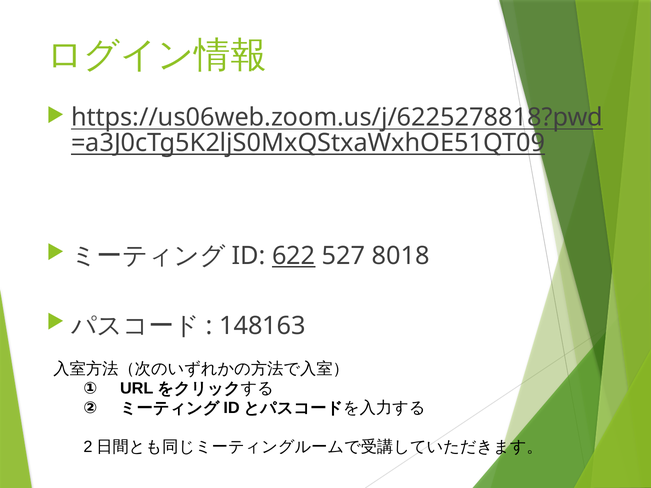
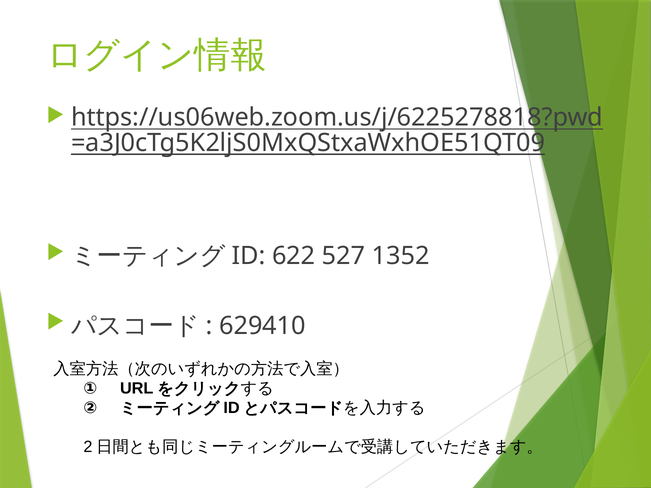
622 underline: present -> none
8018: 8018 -> 1352
148163: 148163 -> 629410
